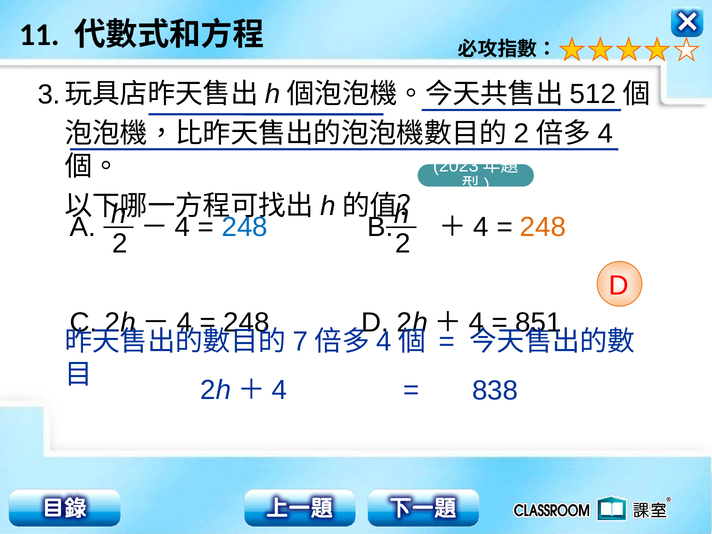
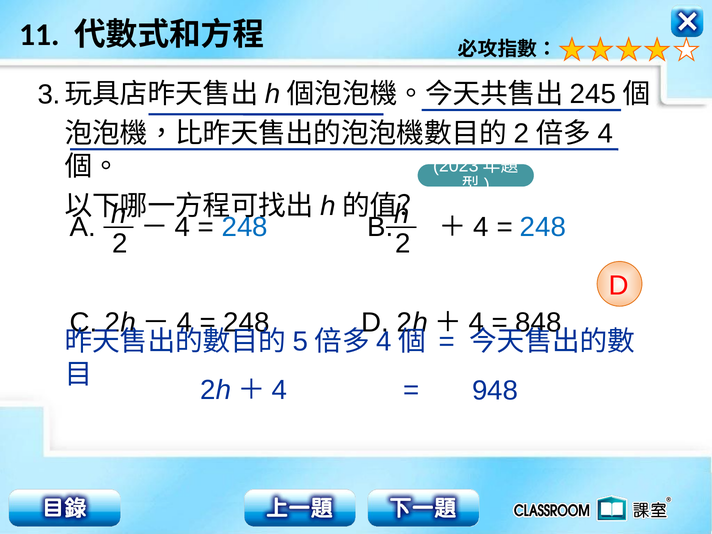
512: 512 -> 245
248 at (543, 227) colour: orange -> blue
851: 851 -> 848
7: 7 -> 5
838: 838 -> 948
